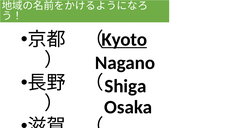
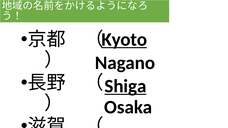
Shiga underline: none -> present
